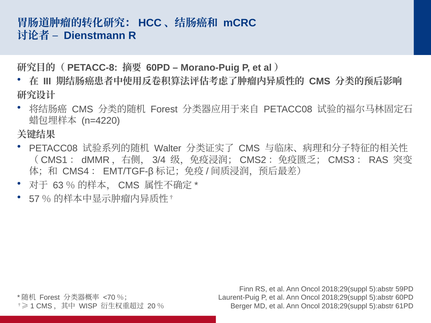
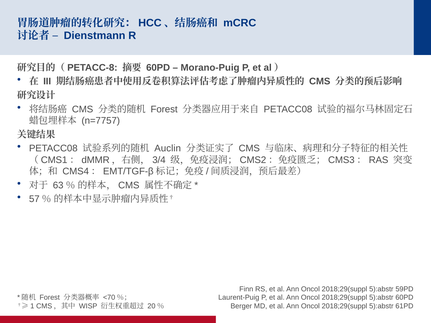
n=4220: n=4220 -> n=7757
Walter: Walter -> Auclin
